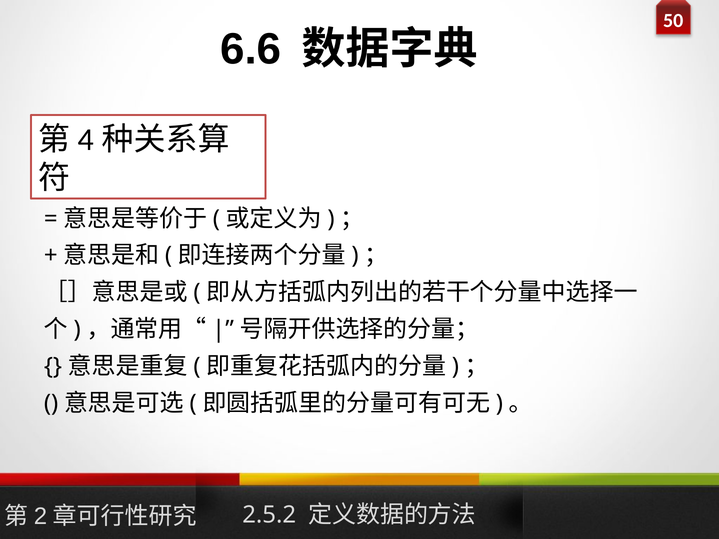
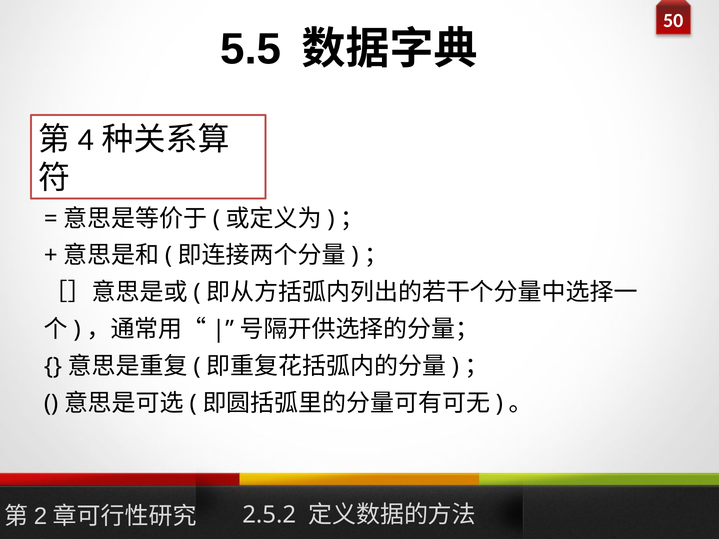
6.6: 6.6 -> 5.5
